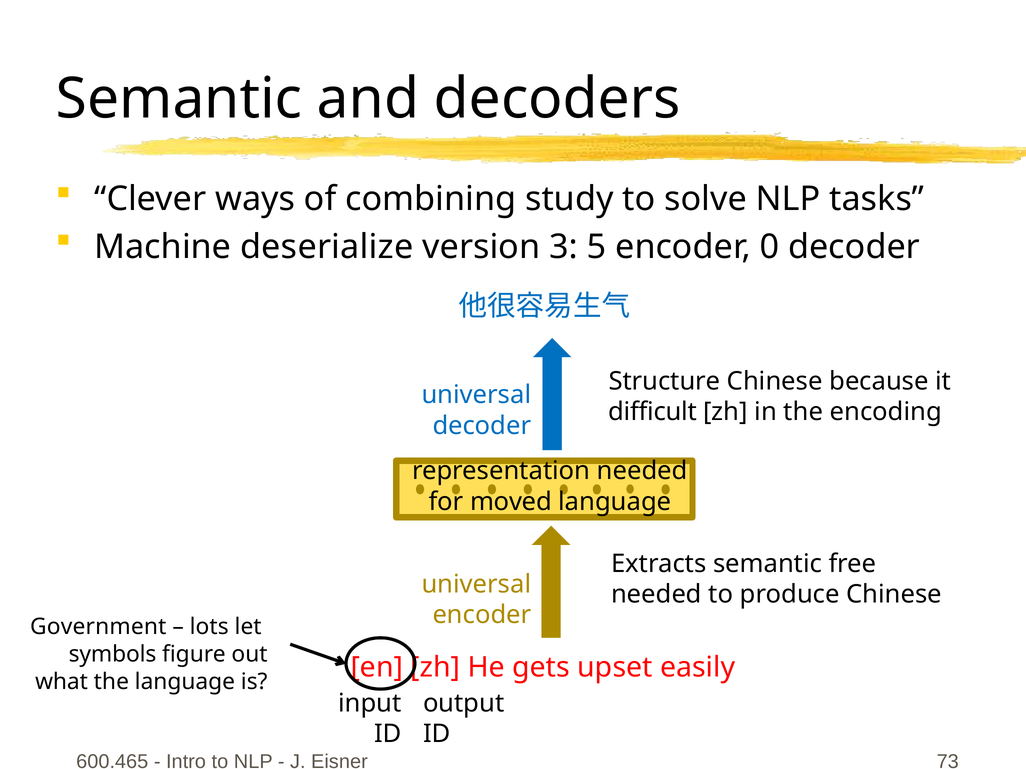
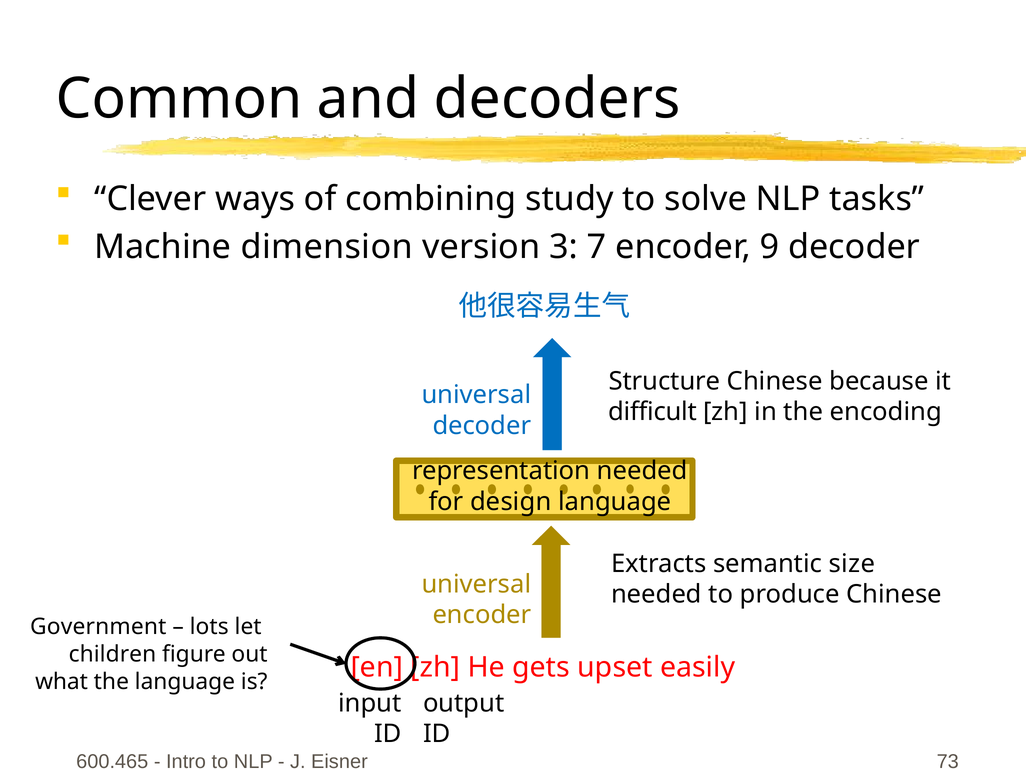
Semantic at (179, 99): Semantic -> Common
deserialize: deserialize -> dimension
5: 5 -> 7
0: 0 -> 9
moved: moved -> design
free: free -> size
symbols: symbols -> children
